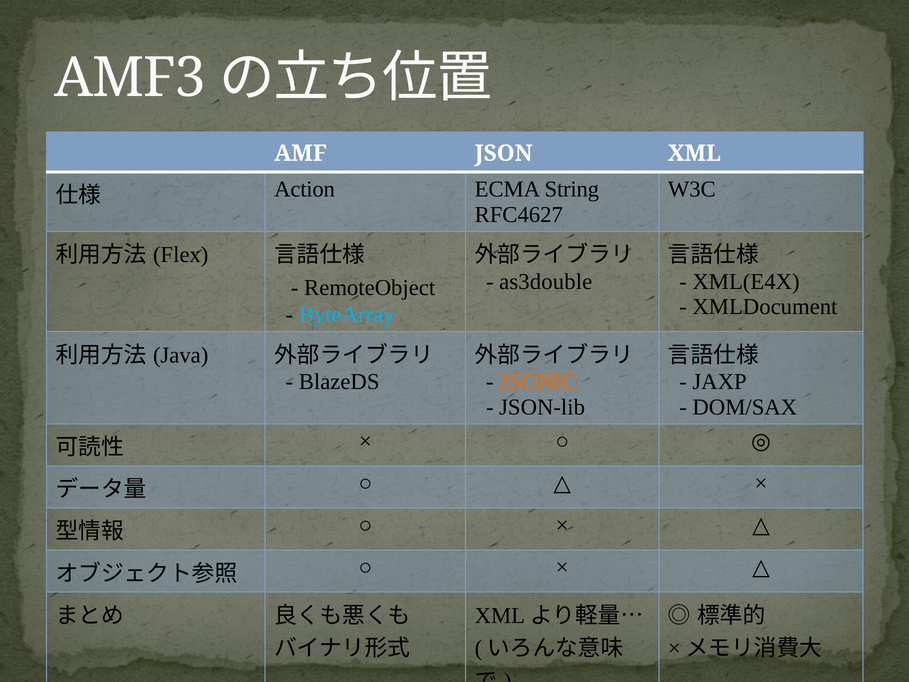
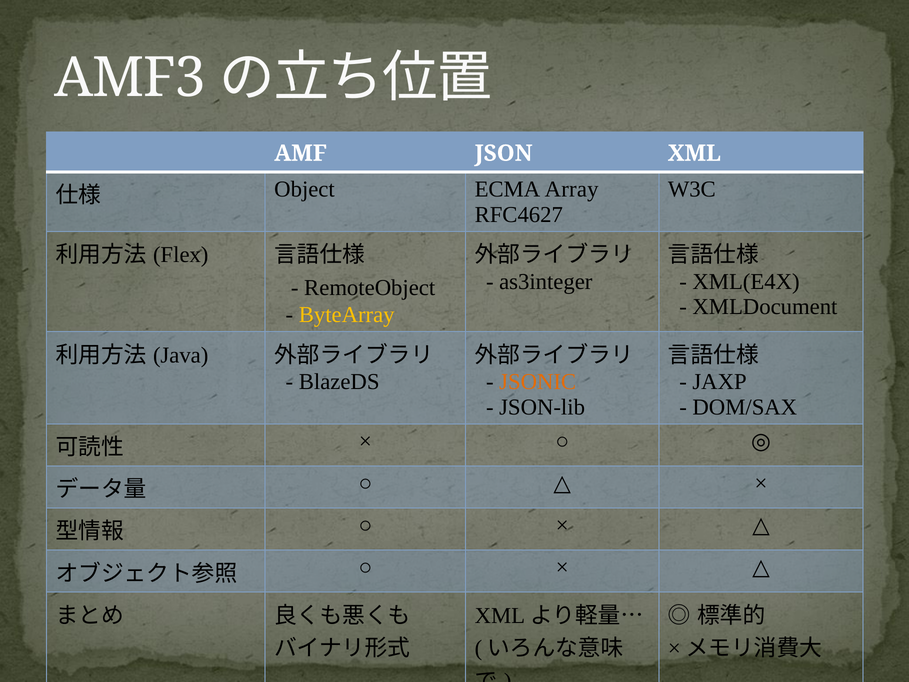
Action: Action -> Object
String: String -> Array
as3double: as3double -> as3integer
ByteArray colour: light blue -> yellow
